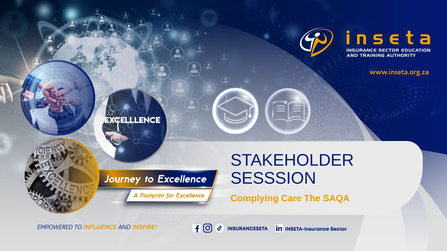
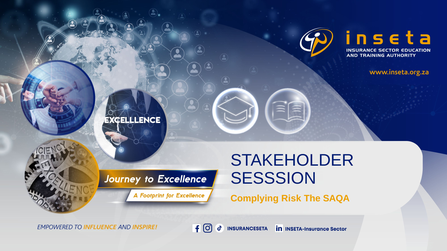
Care: Care -> Risk
